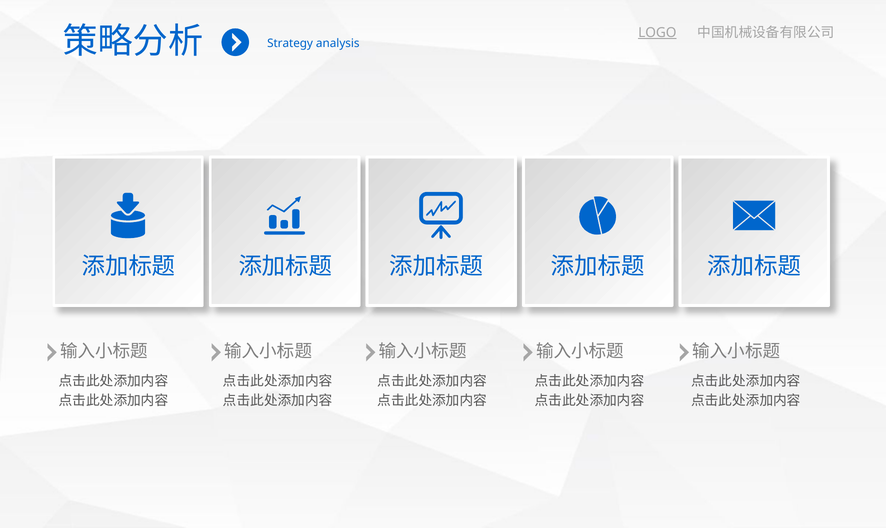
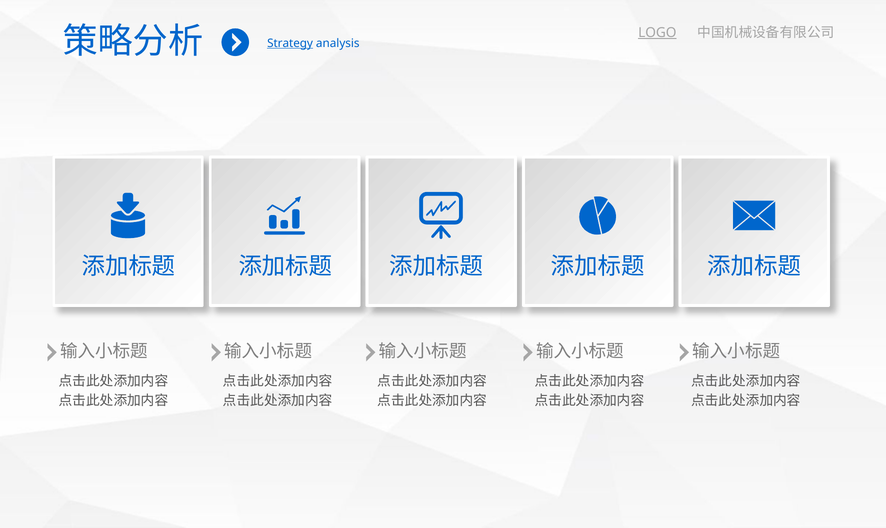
Strategy underline: none -> present
